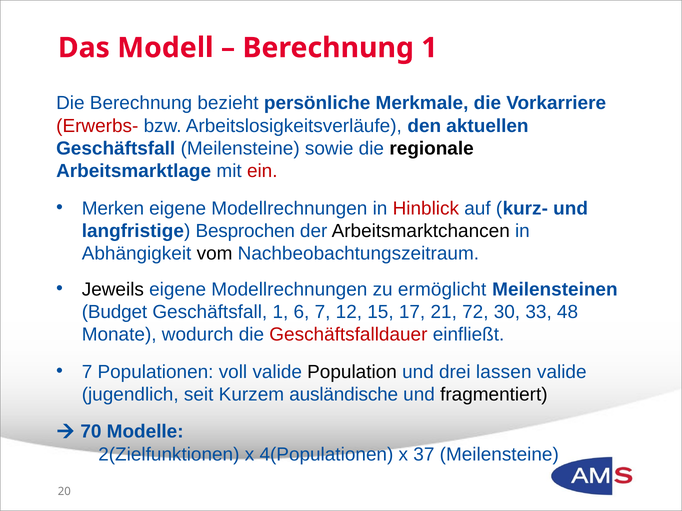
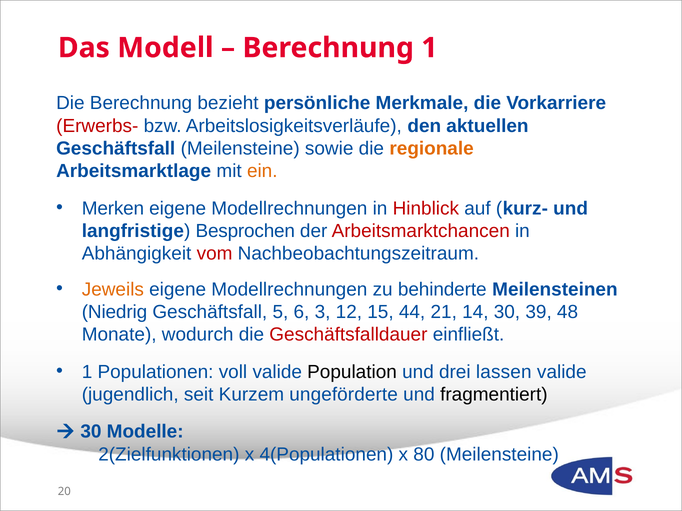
regionale colour: black -> orange
ein colour: red -> orange
Arbeitsmarktchancen colour: black -> red
vom colour: black -> red
Jeweils colour: black -> orange
ermöglicht: ermöglicht -> behinderte
Budget: Budget -> Niedrig
Geschäftsfall 1: 1 -> 5
6 7: 7 -> 3
17: 17 -> 44
72: 72 -> 14
33: 33 -> 39
7 at (87, 372): 7 -> 1
ausländische: ausländische -> ungeförderte
70 at (91, 432): 70 -> 30
37: 37 -> 80
